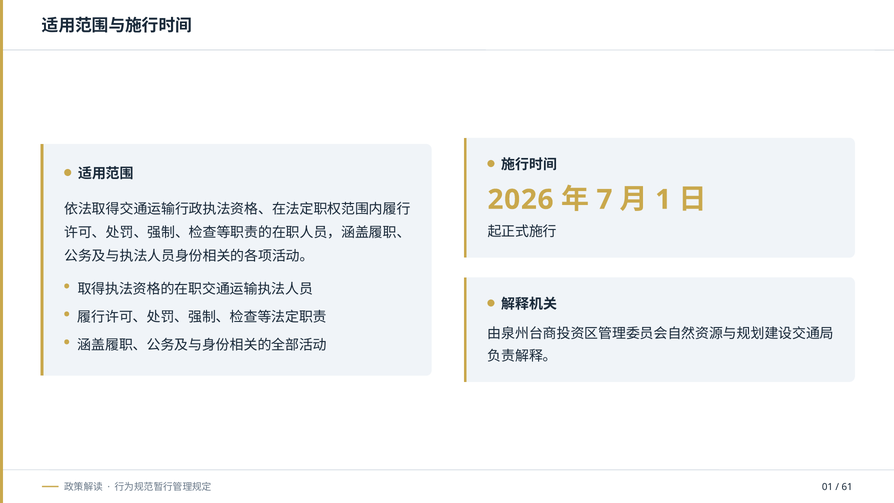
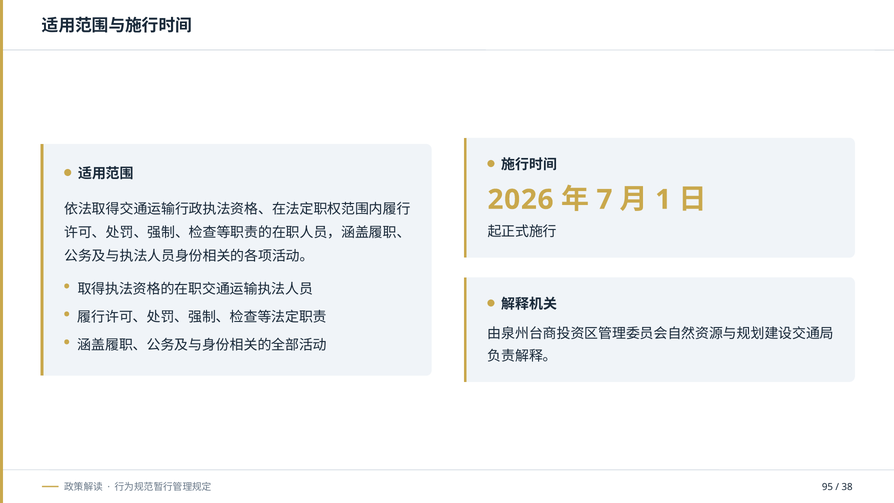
01: 01 -> 95
61: 61 -> 38
